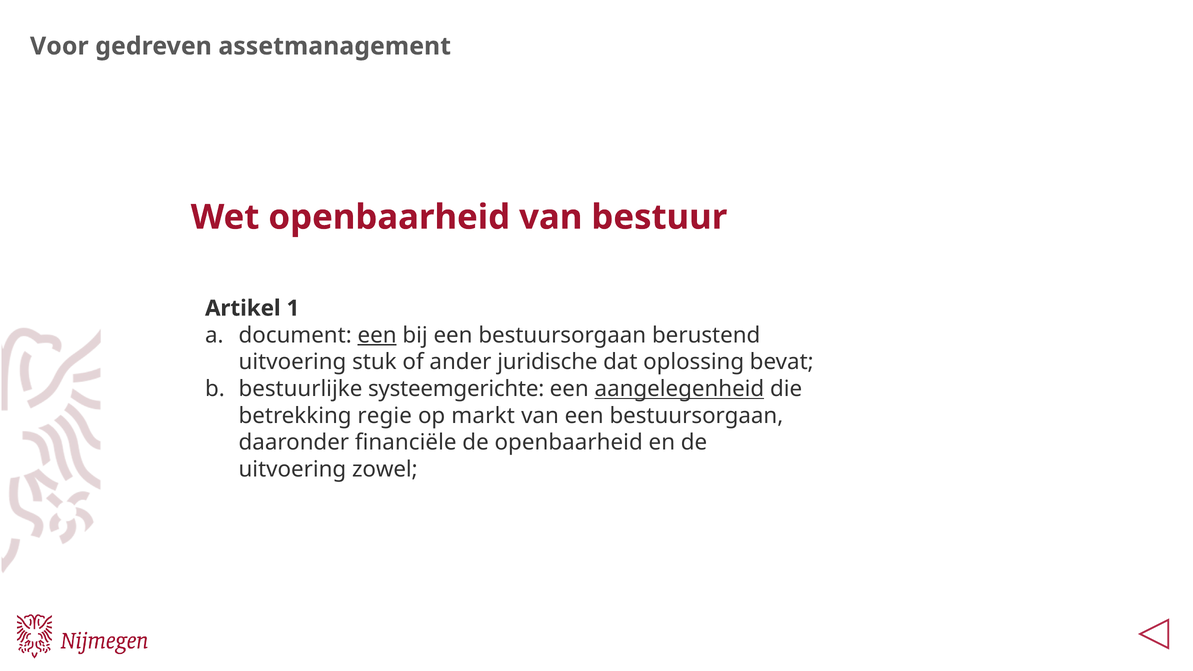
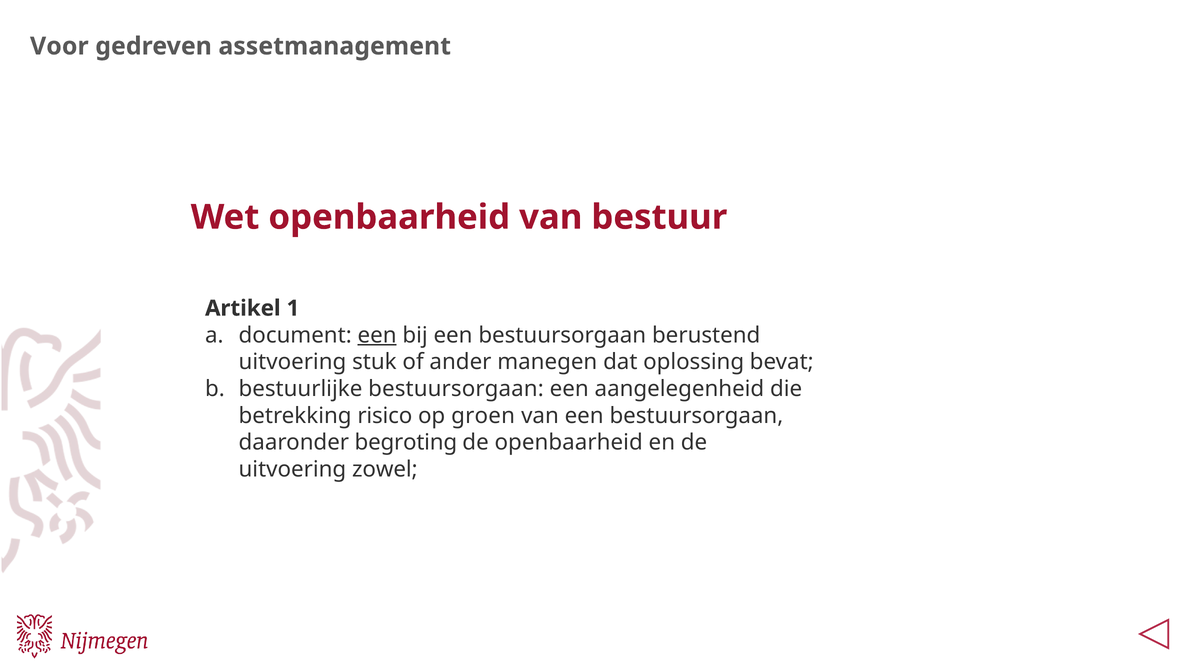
juridische: juridische -> manegen
bestuurlijke systeemgerichte: systeemgerichte -> bestuursorgaan
aangelegenheid underline: present -> none
regie: regie -> risico
markt: markt -> groen
financiële: financiële -> begroting
